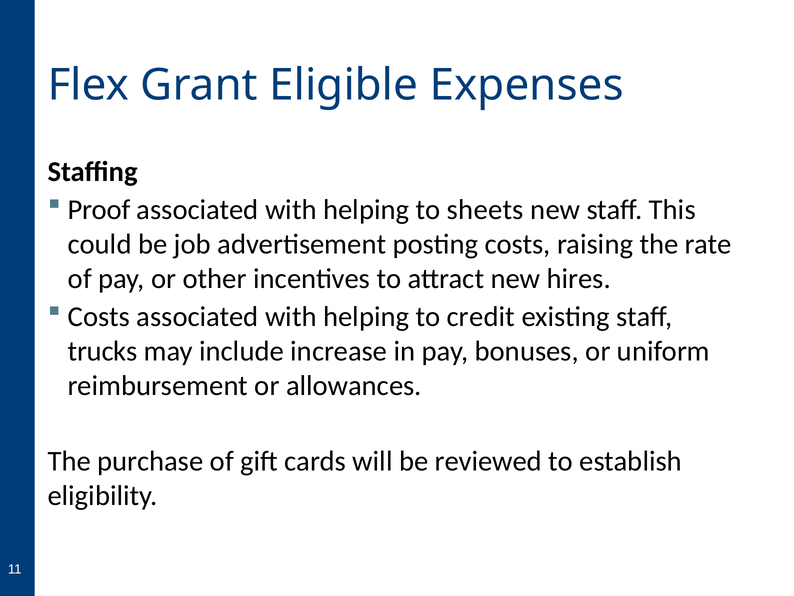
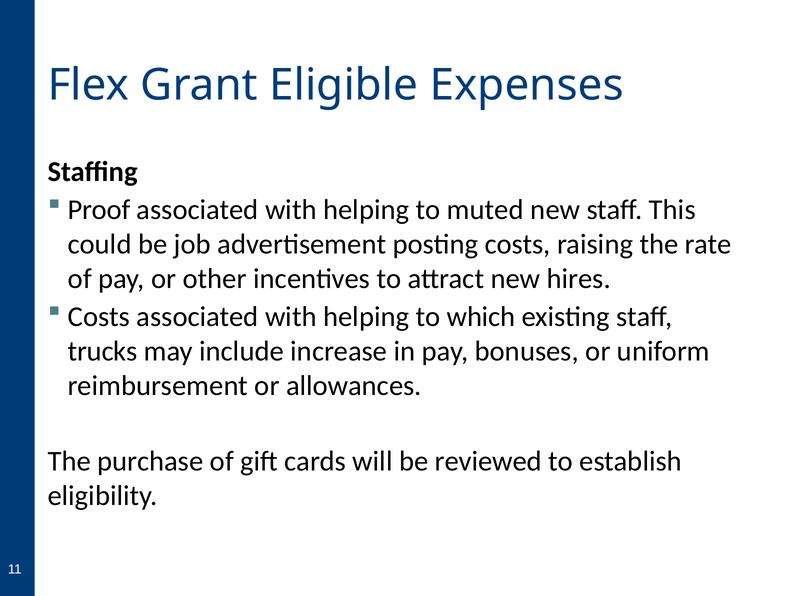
sheets: sheets -> muted
credit: credit -> which
